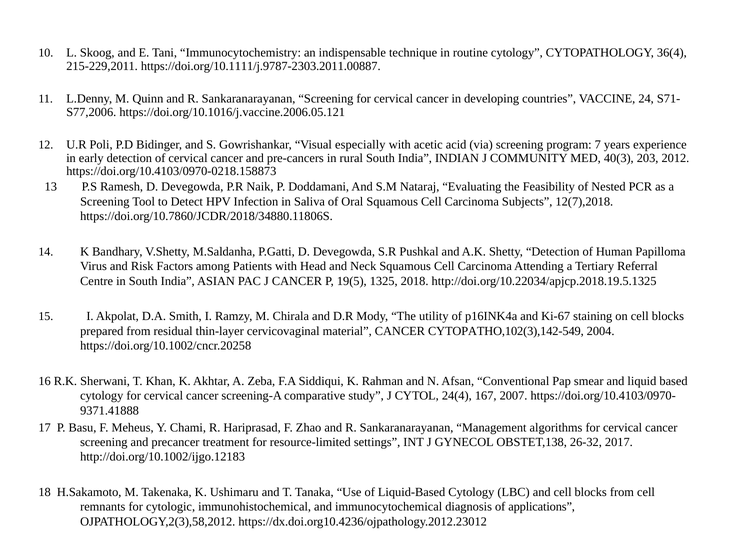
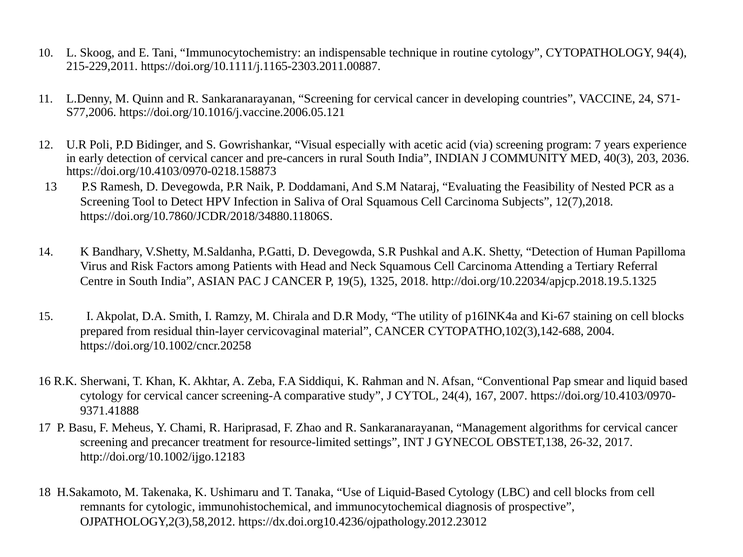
36(4: 36(4 -> 94(4
https://doi.org/10.1111/j.9787-2303.2011.00887: https://doi.org/10.1111/j.9787-2303.2011.00887 -> https://doi.org/10.1111/j.1165-2303.2011.00887
2012: 2012 -> 2036
CYTOPATHO,102(3),142-549: CYTOPATHO,102(3),142-549 -> CYTOPATHO,102(3),142-688
applications: applications -> prospective
